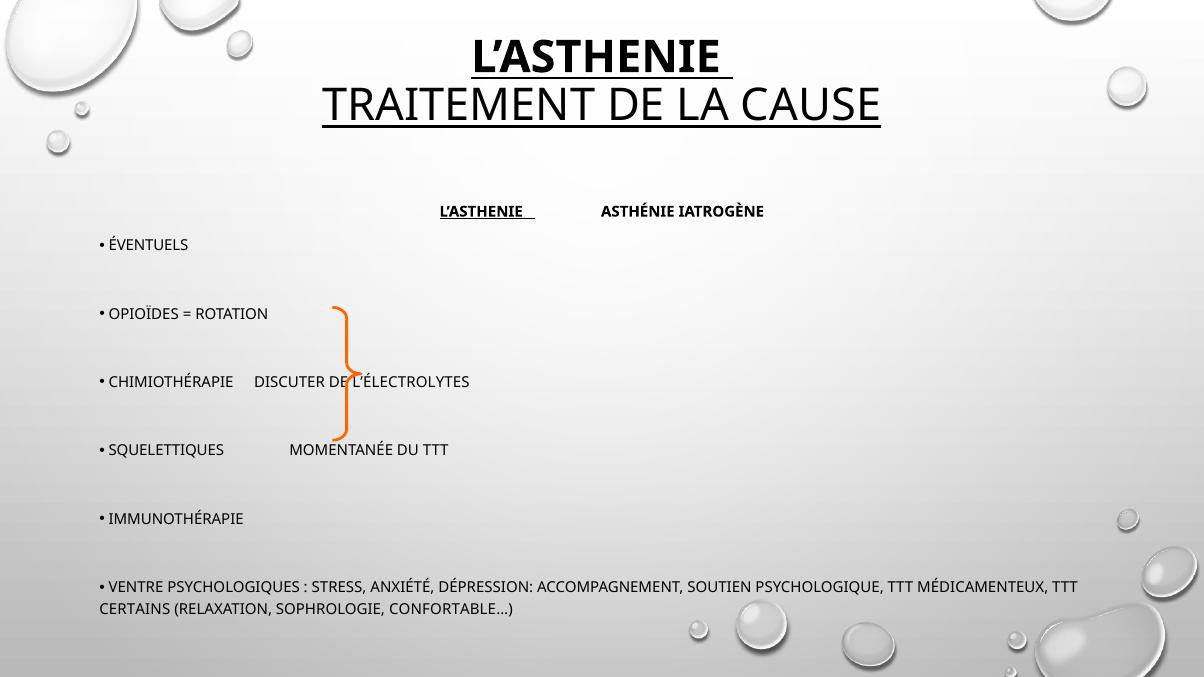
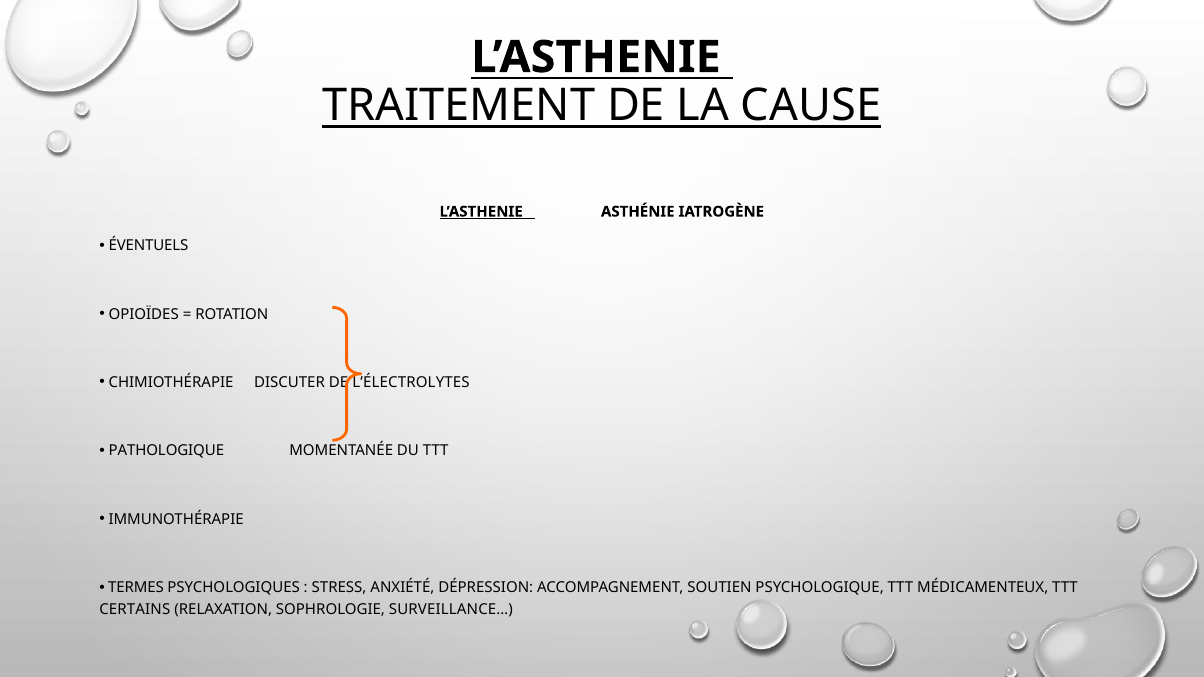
SQUELETTIQUES: SQUELETTIQUES -> PATHOLOGIQUE
VENTRE: VENTRE -> TERMES
CONFORTABLE…: CONFORTABLE… -> SURVEILLANCE…
